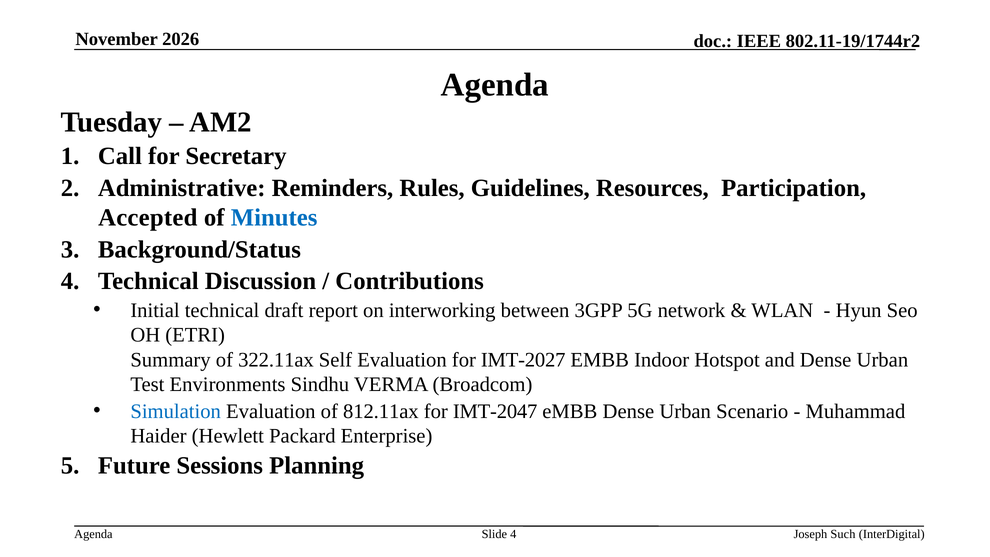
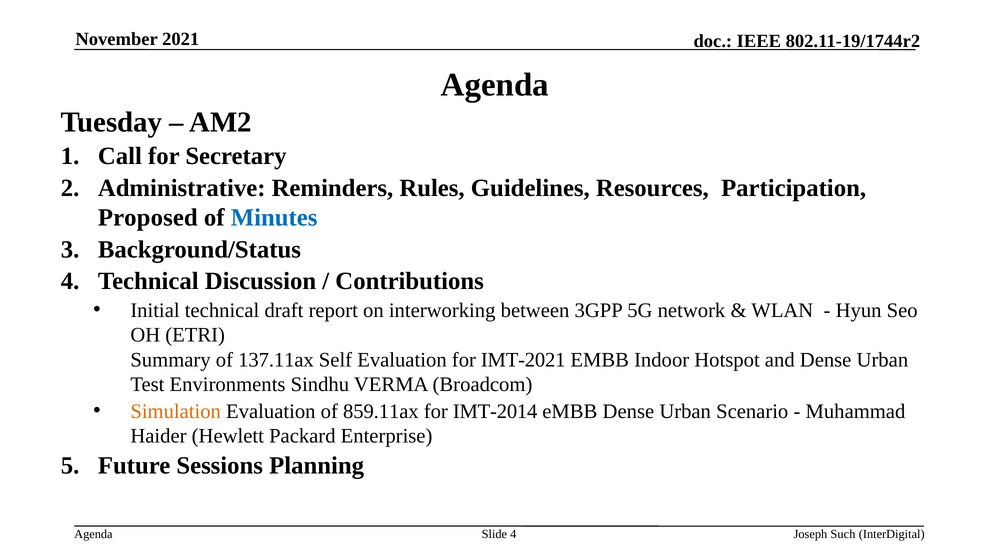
2026: 2026 -> 2021
Accepted: Accepted -> Proposed
322.11ax: 322.11ax -> 137.11ax
IMT-2027: IMT-2027 -> IMT-2021
Simulation colour: blue -> orange
812.11ax: 812.11ax -> 859.11ax
IMT-2047: IMT-2047 -> IMT-2014
